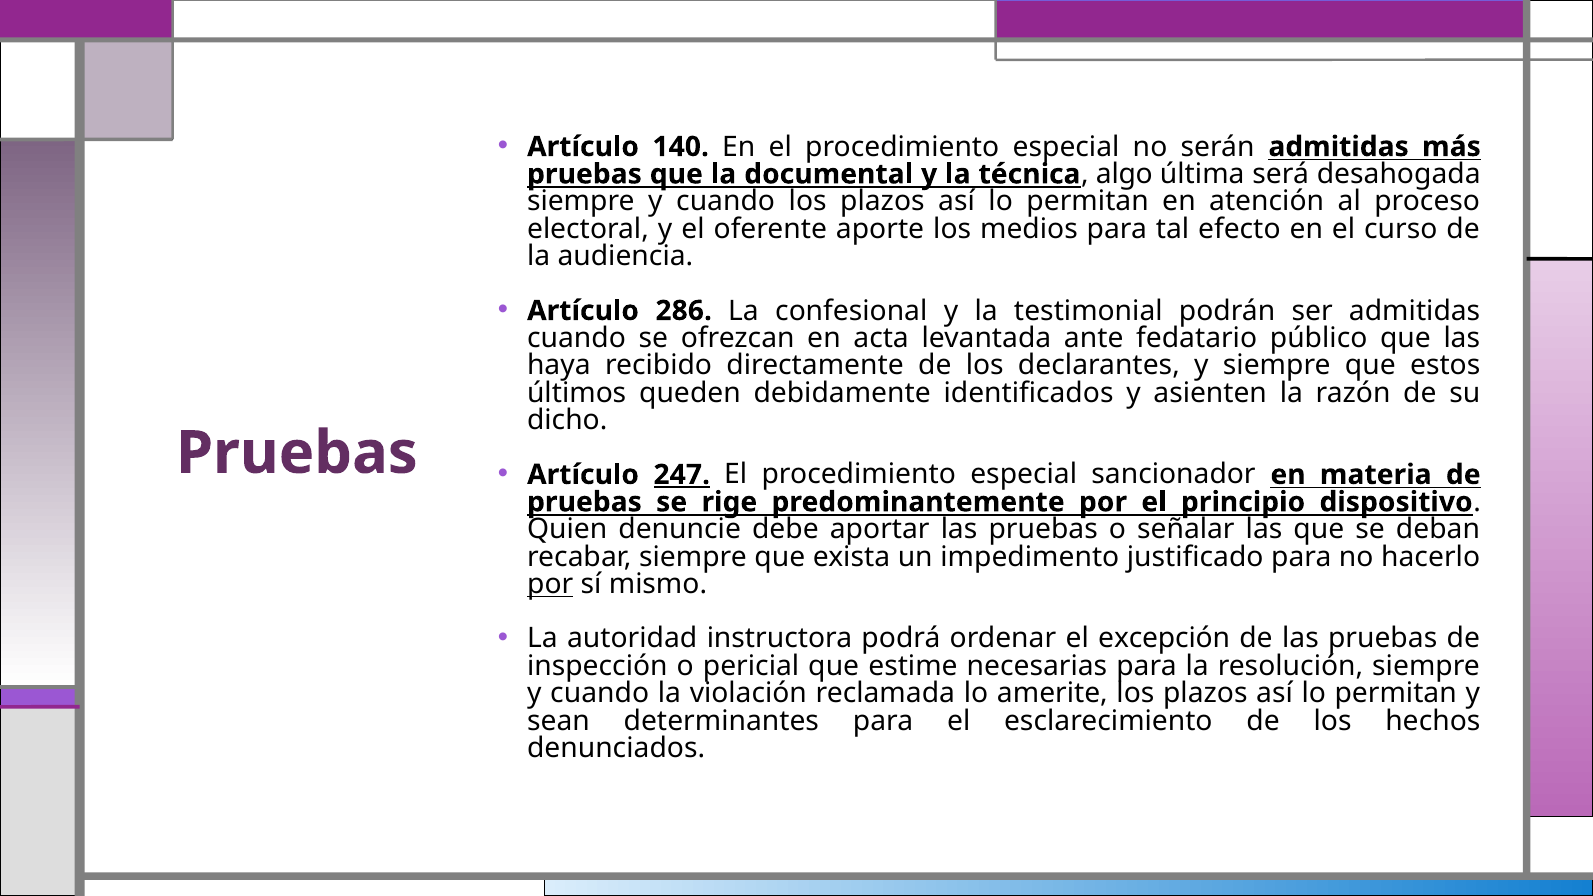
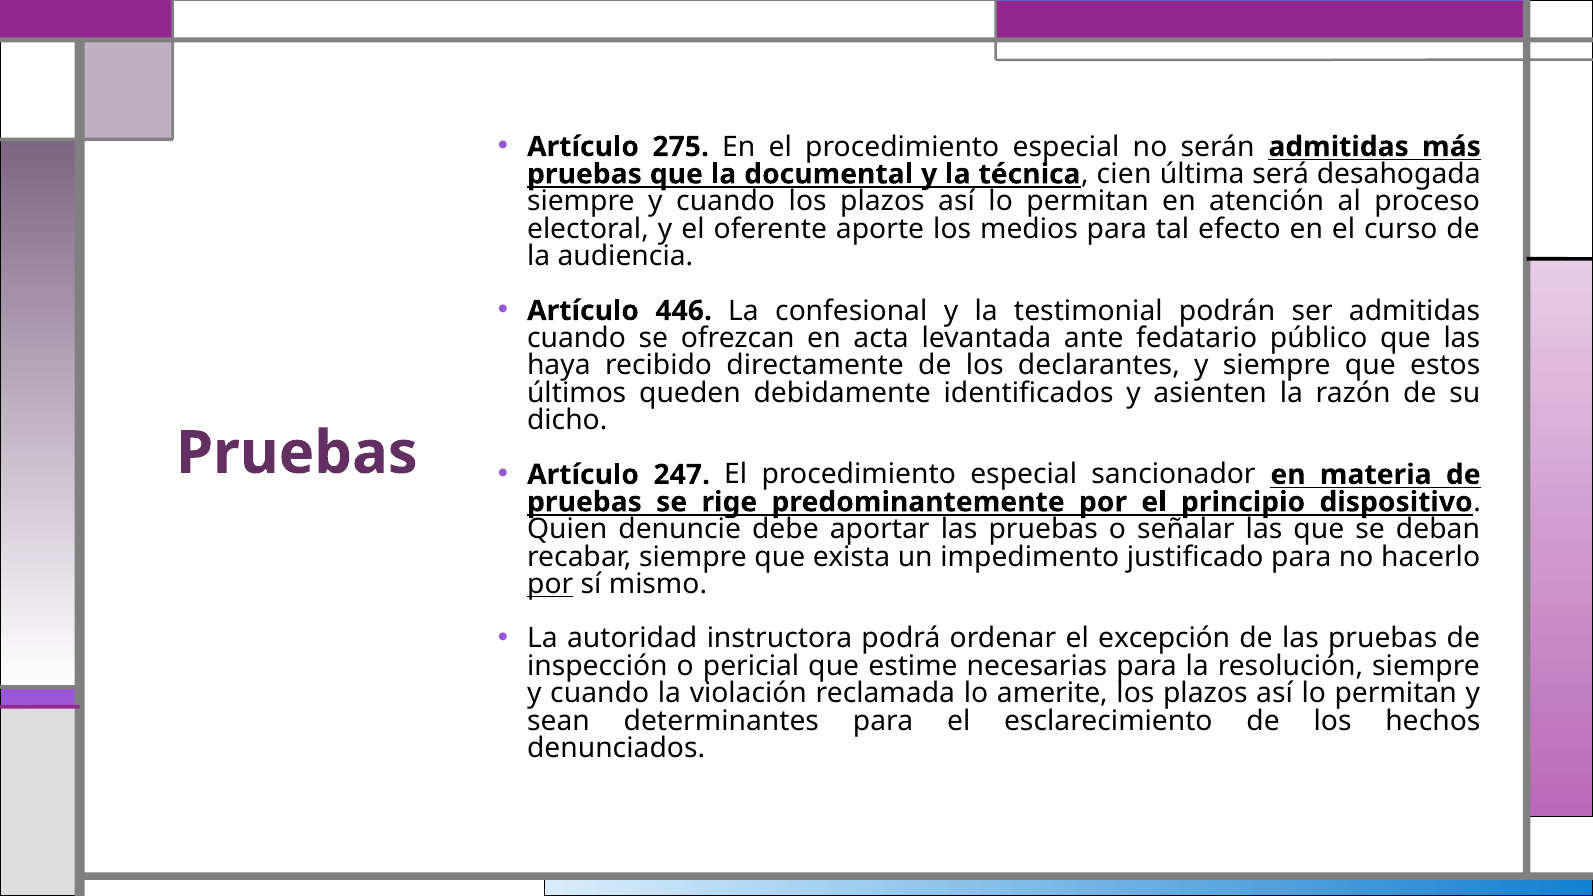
140: 140 -> 275
algo: algo -> cien
286: 286 -> 446
247 underline: present -> none
